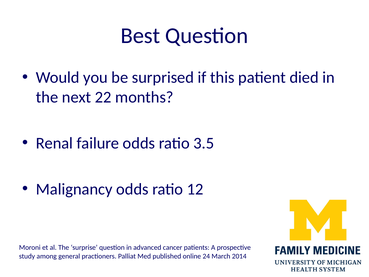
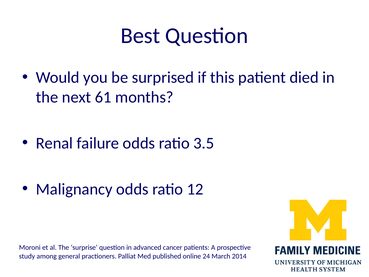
22: 22 -> 61
